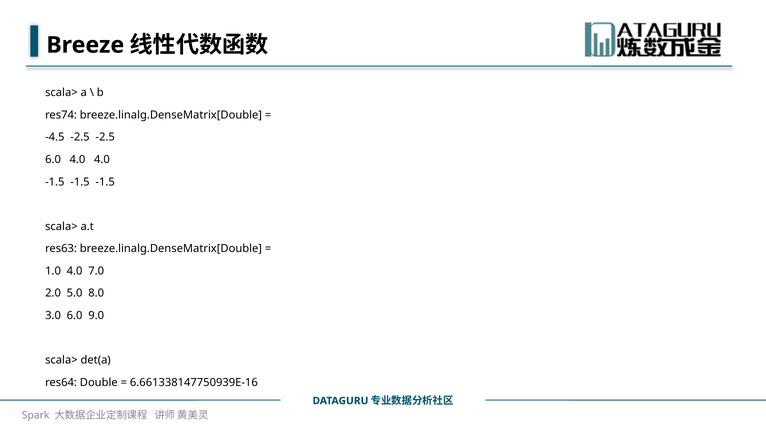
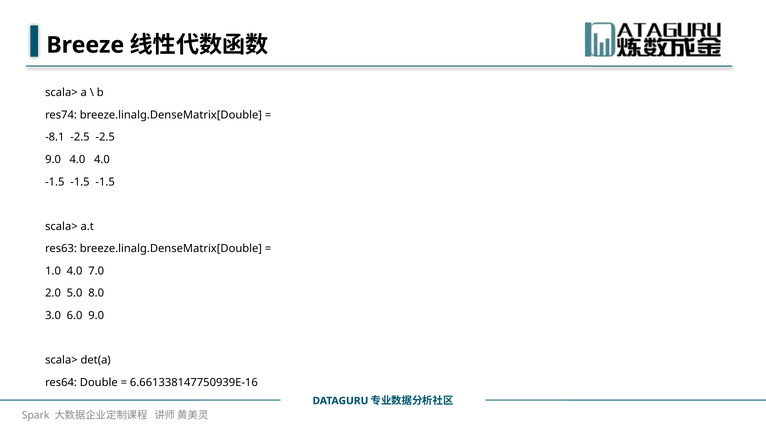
-4.5: -4.5 -> -8.1
6.0 at (53, 160): 6.0 -> 9.0
